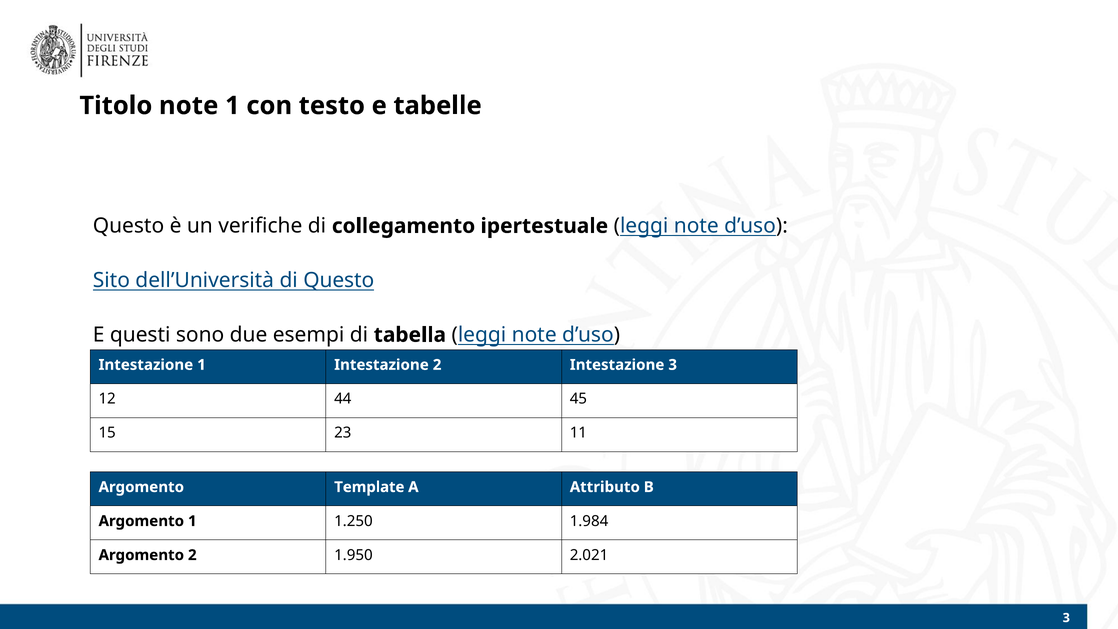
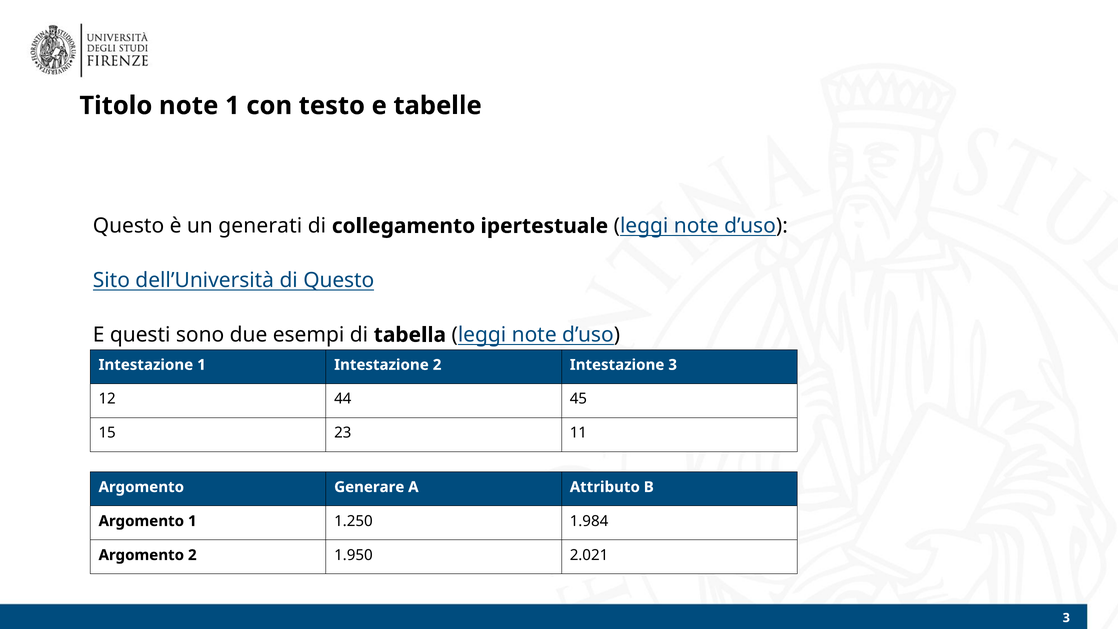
verifiche: verifiche -> generati
Template: Template -> Generare
